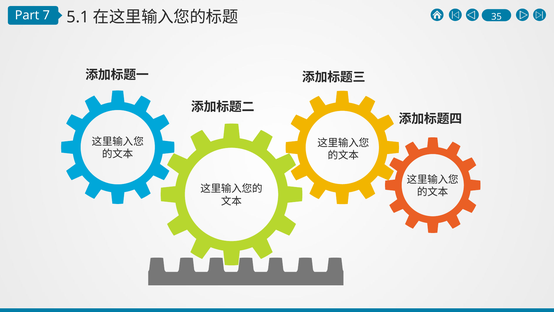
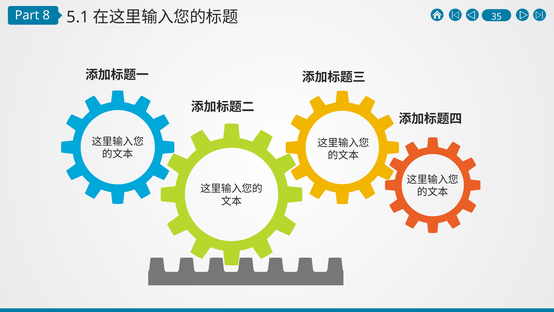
7: 7 -> 8
